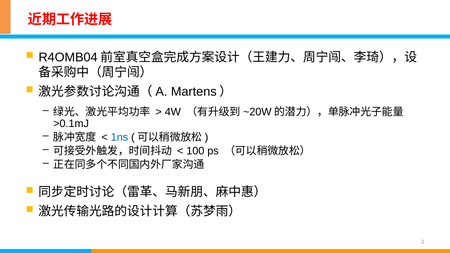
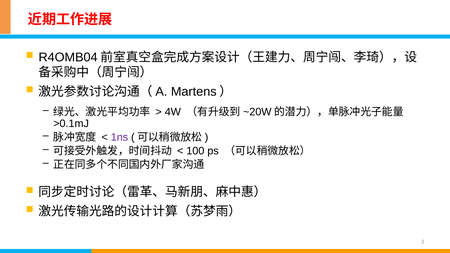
1ns colour: blue -> purple
